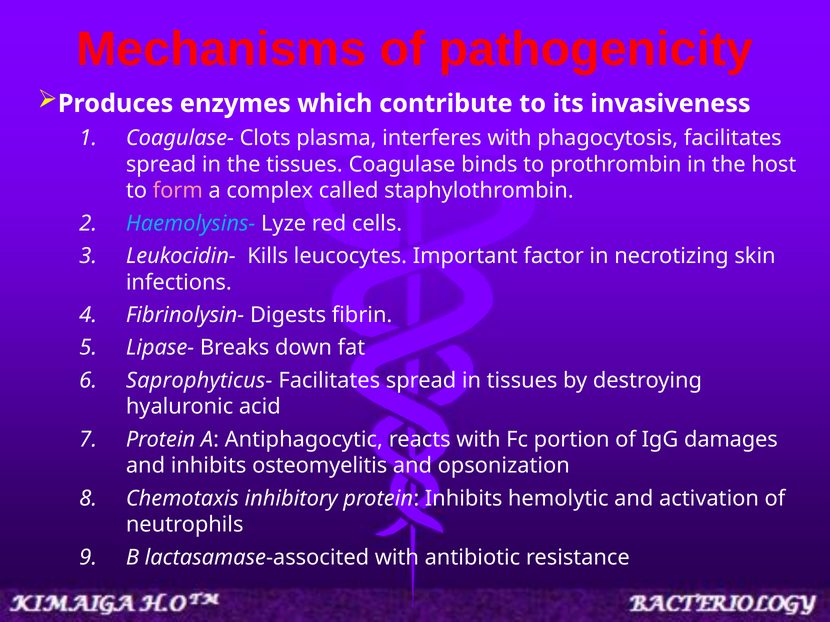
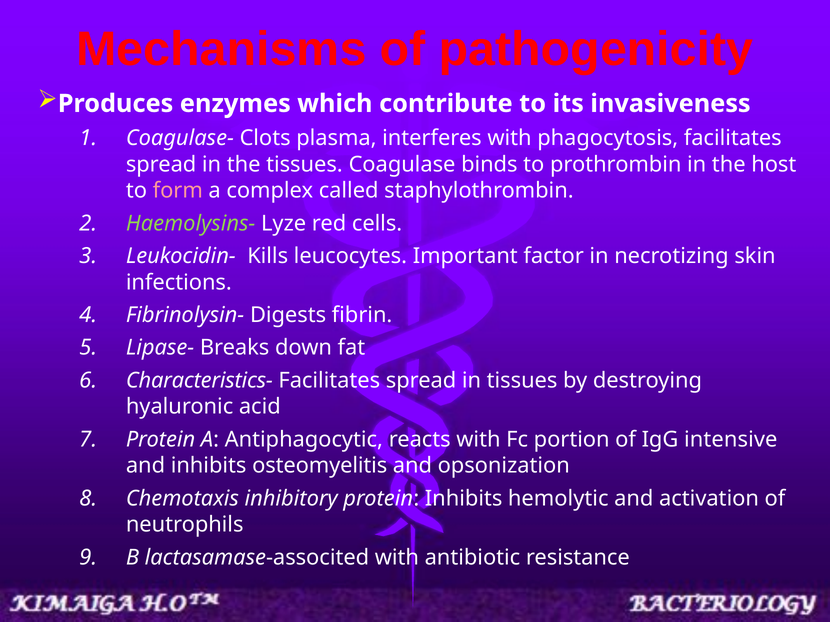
Haemolysins- colour: light blue -> light green
Saprophyticus-: Saprophyticus- -> Characteristics-
damages: damages -> intensive
